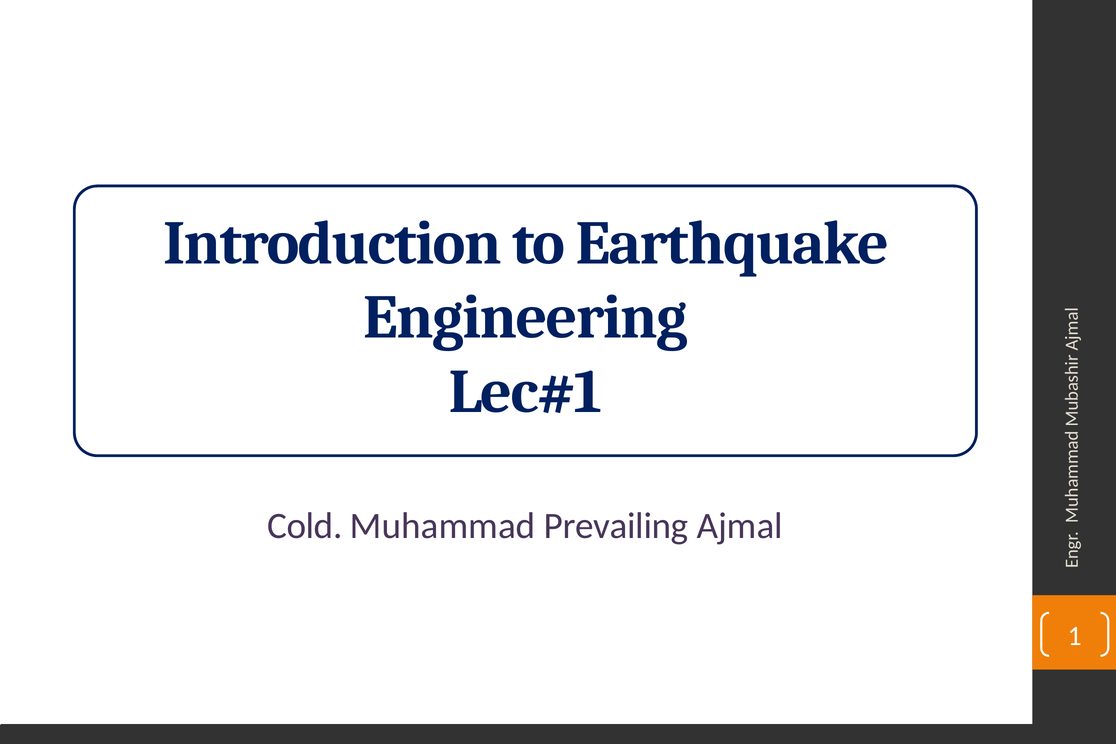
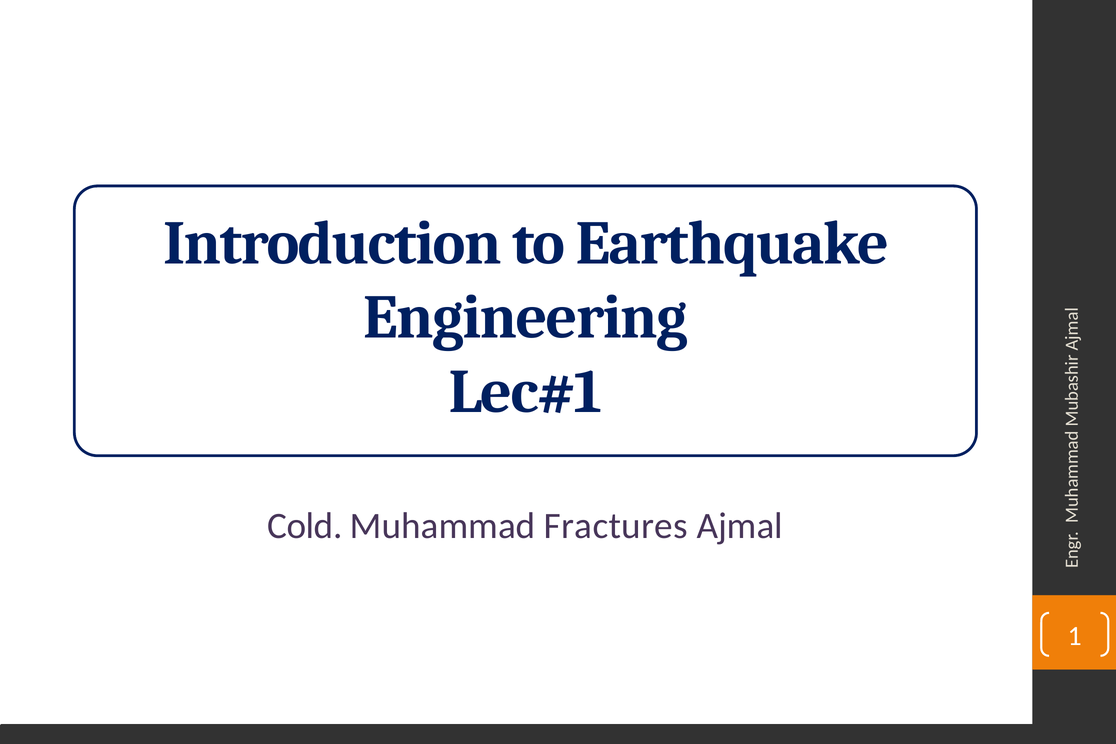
Prevailing: Prevailing -> Fractures
